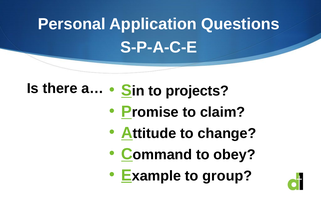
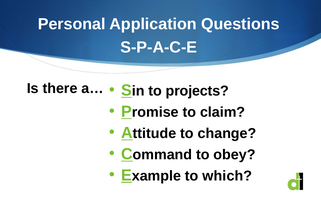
group: group -> which
